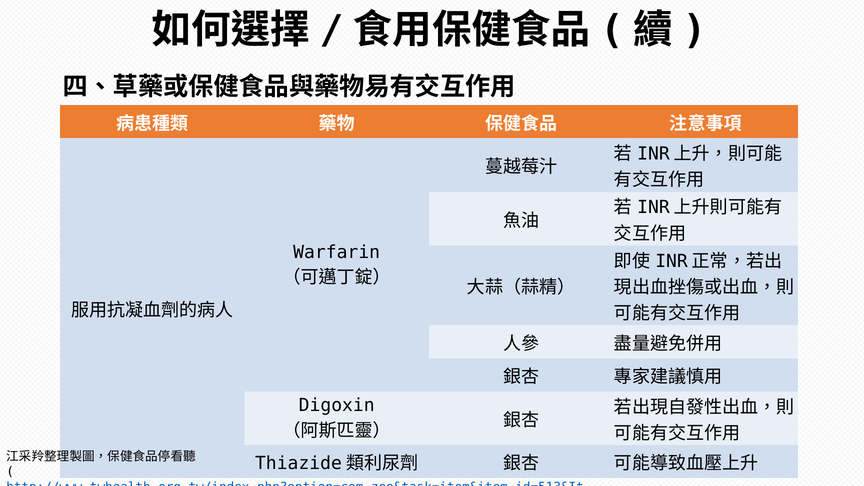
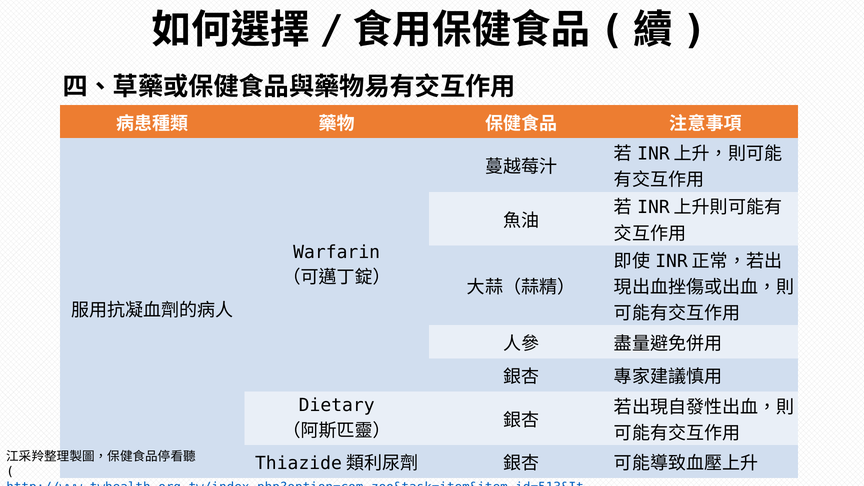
Digoxin: Digoxin -> Dietary
